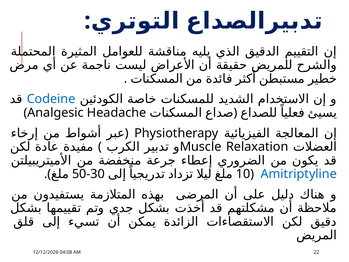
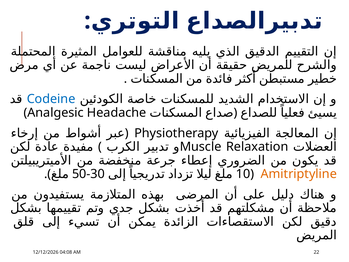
Amitriptyline colour: blue -> orange
